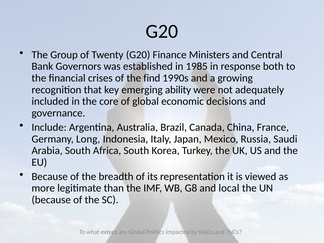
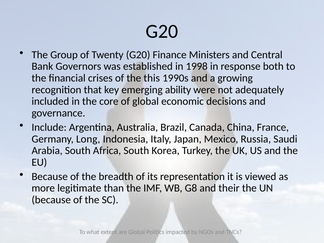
1985: 1985 -> 1998
find: find -> this
local: local -> their
